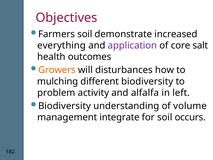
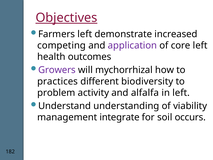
Objectives underline: none -> present
Farmers soil: soil -> left
everything: everything -> competing
core salt: salt -> left
Growers colour: orange -> purple
disturbances: disturbances -> mychorrhizal
mulching: mulching -> practices
Biodiversity at (65, 106): Biodiversity -> Understand
volume: volume -> viability
